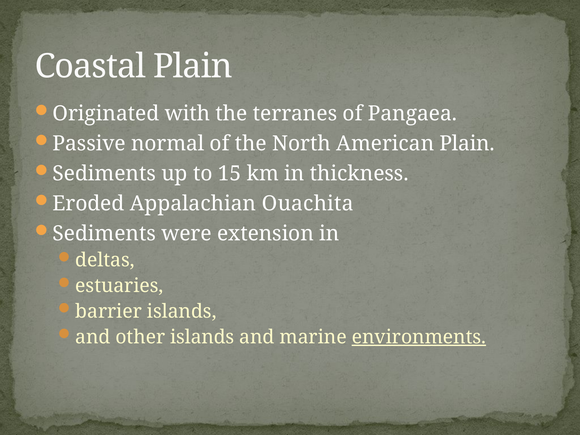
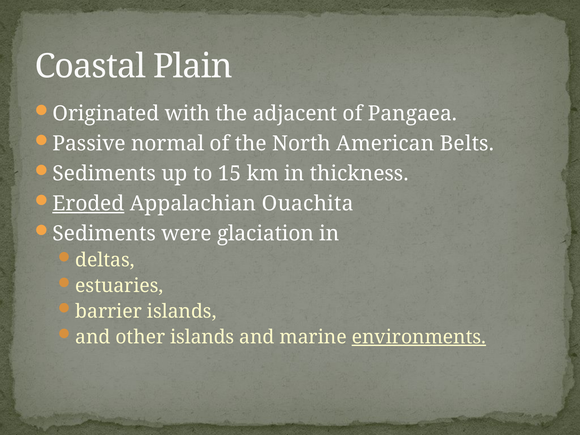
terranes: terranes -> adjacent
American Plain: Plain -> Belts
Eroded underline: none -> present
extension: extension -> glaciation
